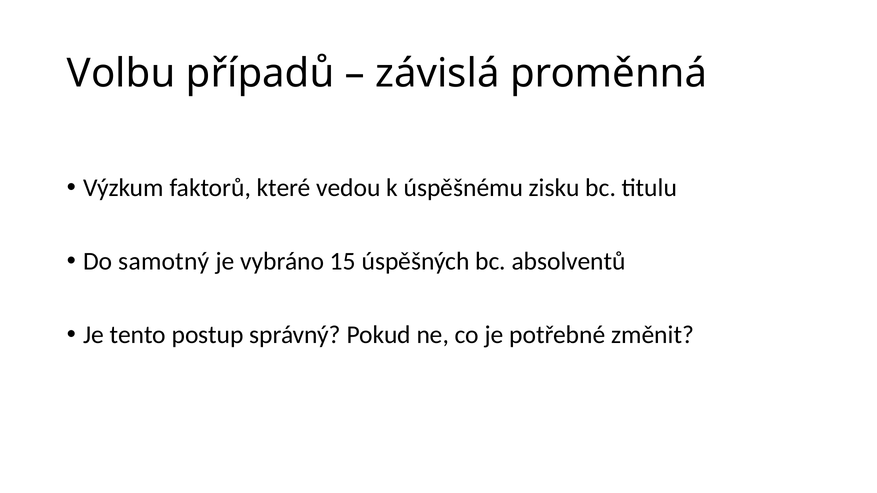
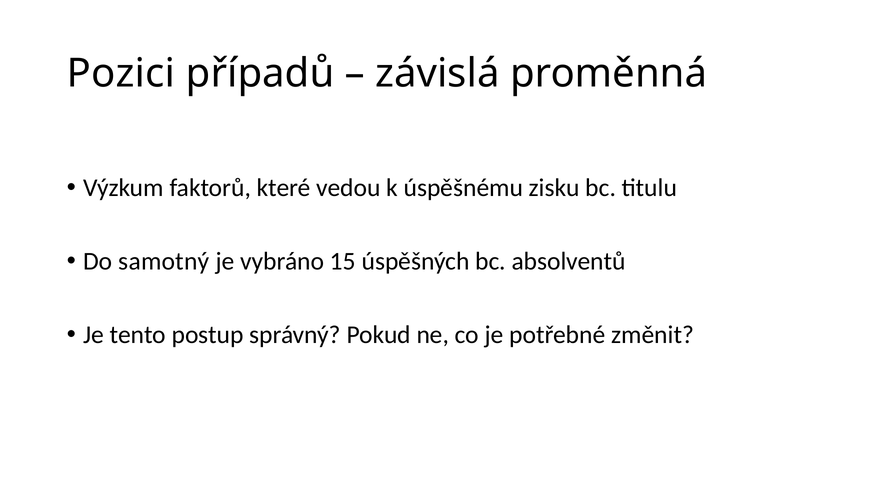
Volbu: Volbu -> Pozici
